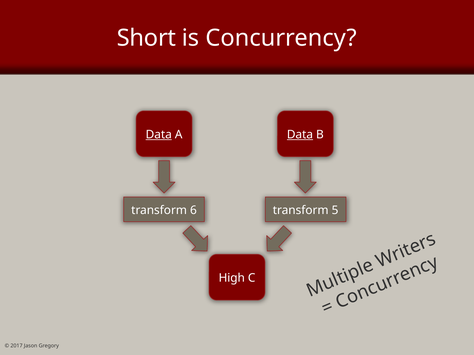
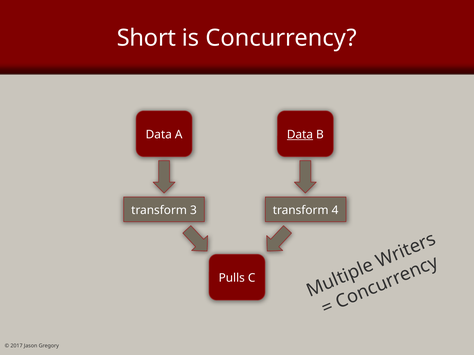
Data at (159, 135) underline: present -> none
6: 6 -> 3
5: 5 -> 4
High: High -> Pulls
